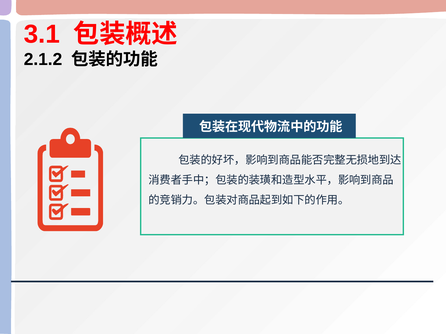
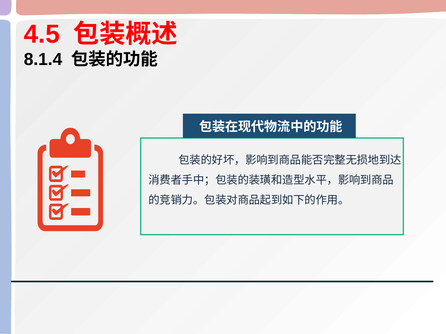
3.1: 3.1 -> 4.5
2.1.2: 2.1.2 -> 8.1.4
